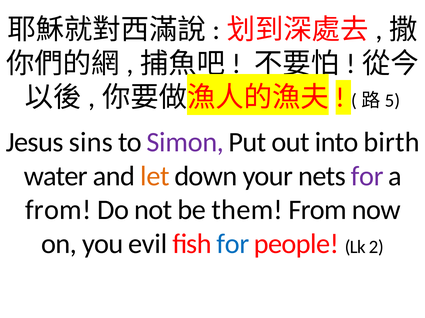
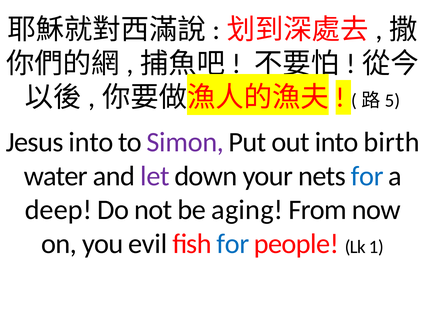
Jesus sins: sins -> into
let colour: orange -> purple
for at (367, 176) colour: purple -> blue
from at (58, 210): from -> deep
them: them -> aging
2: 2 -> 1
